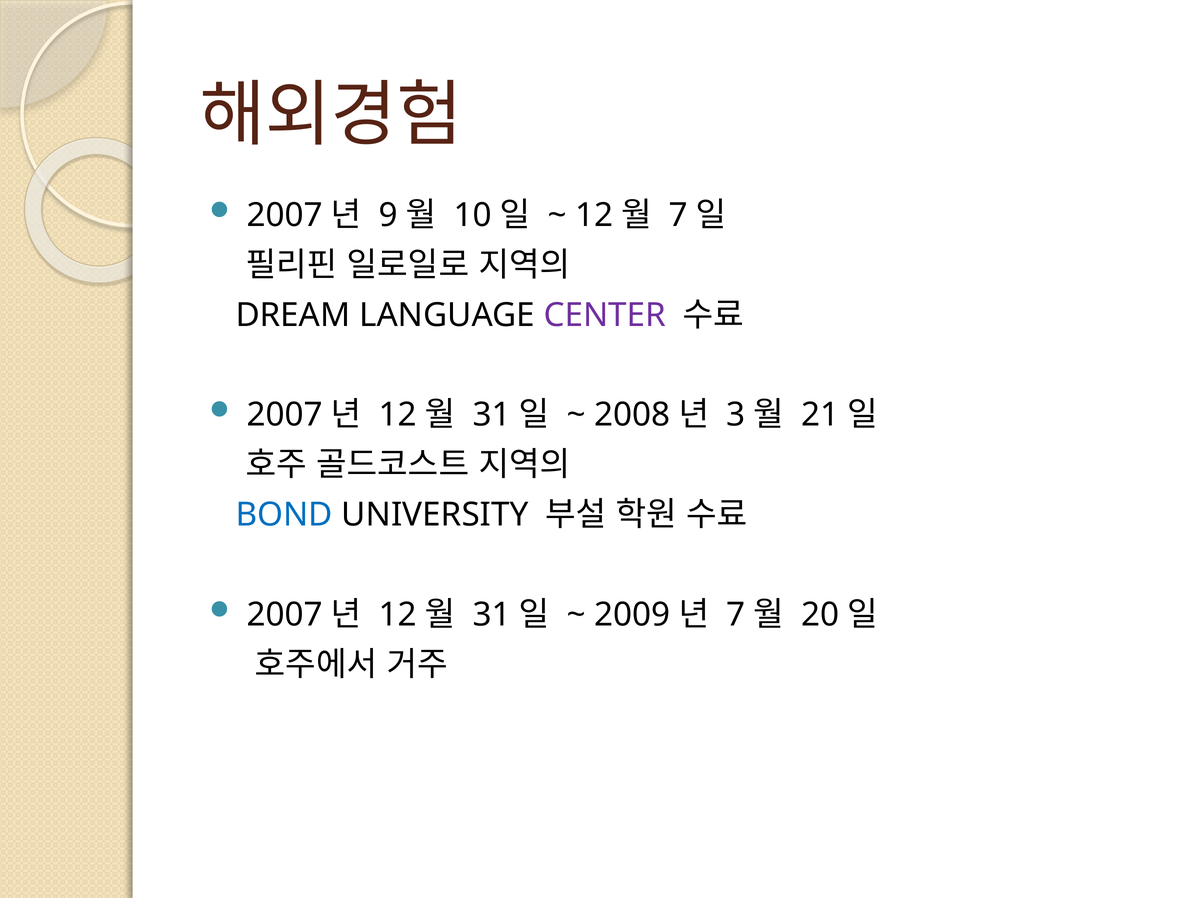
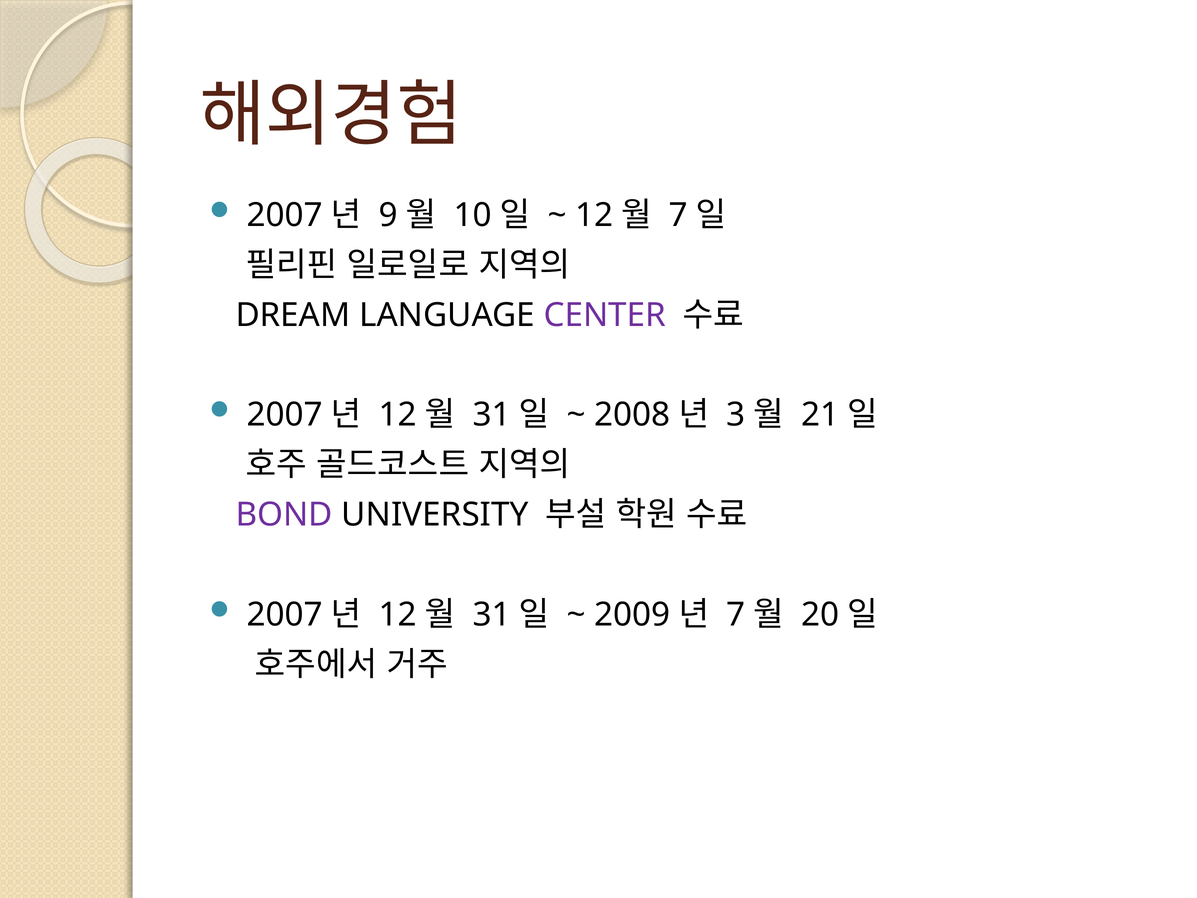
BOND colour: blue -> purple
